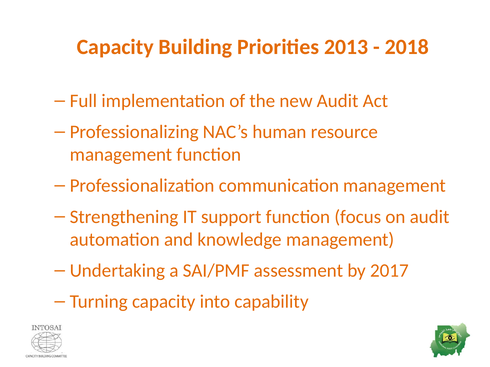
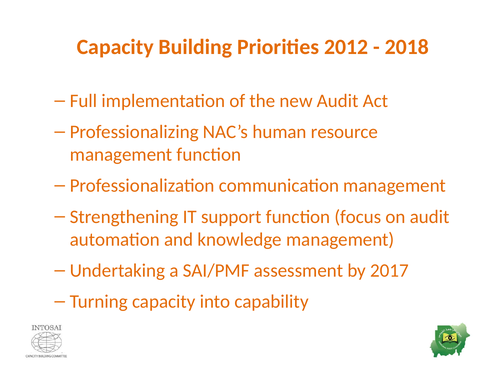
2013: 2013 -> 2012
